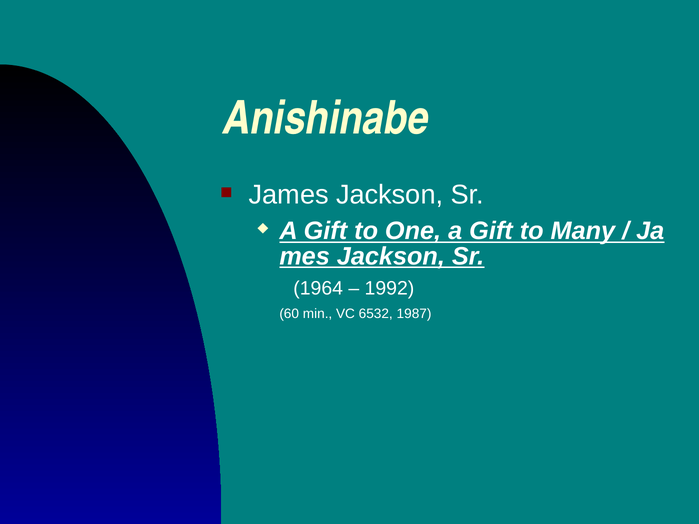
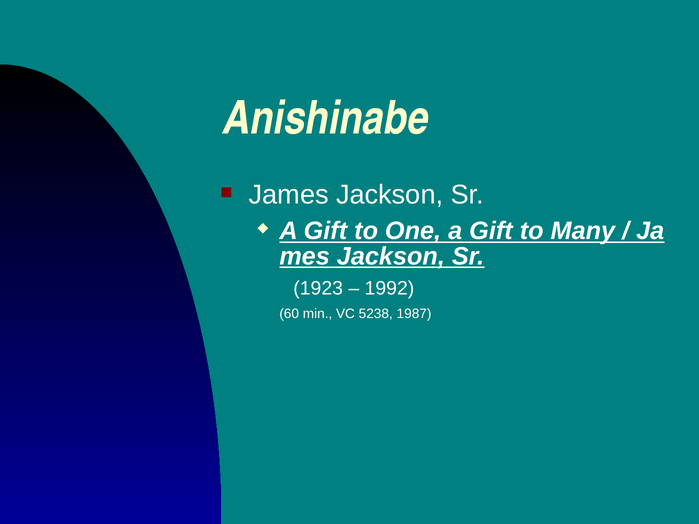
1964: 1964 -> 1923
6532: 6532 -> 5238
